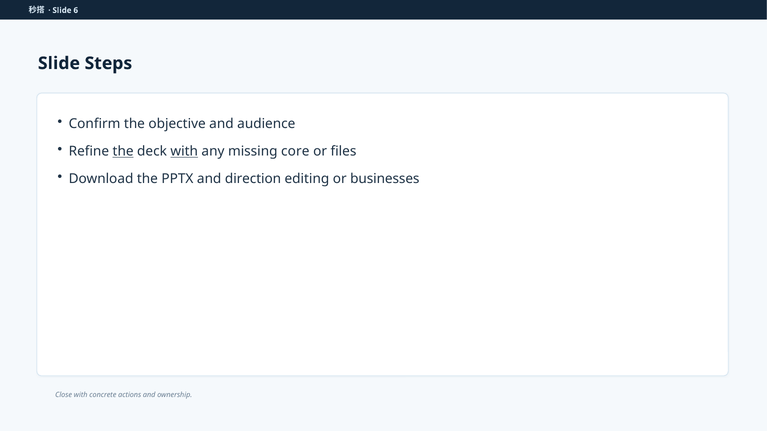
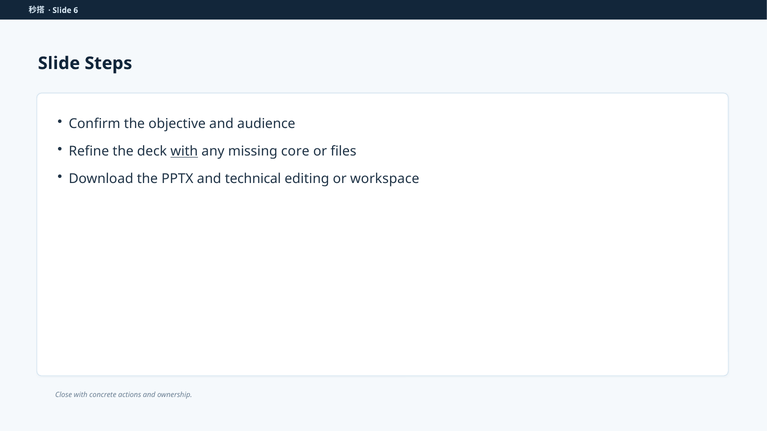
the at (123, 152) underline: present -> none
direction: direction -> technical
businesses: businesses -> workspace
